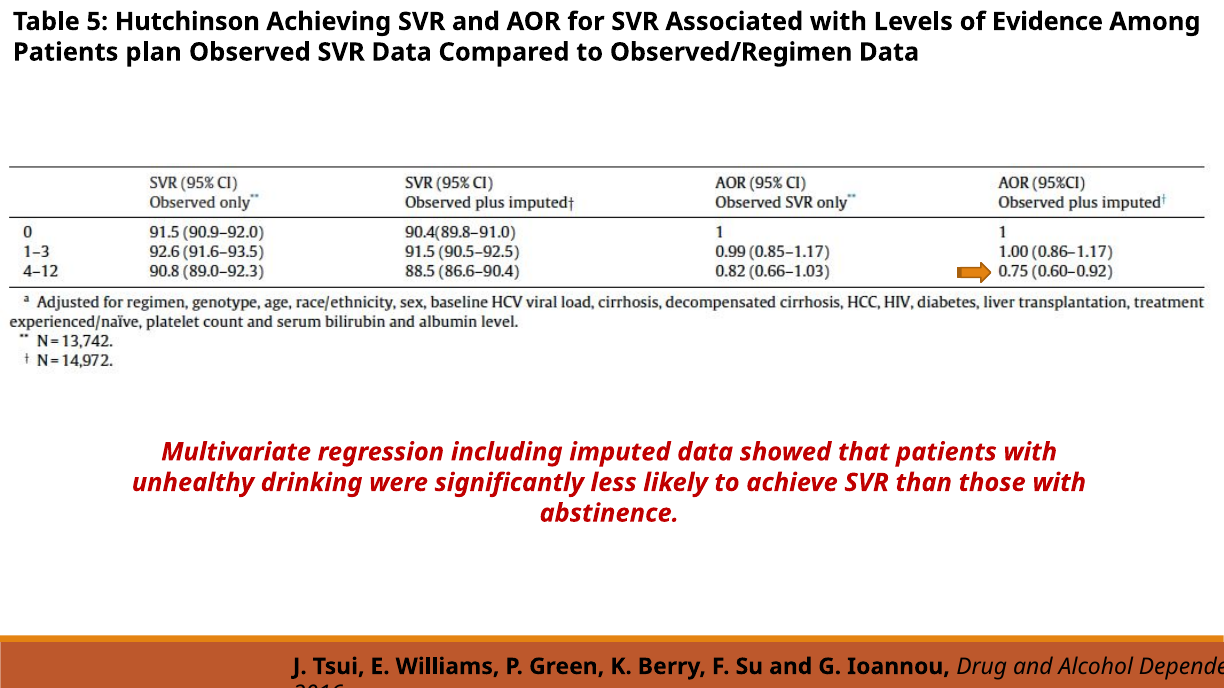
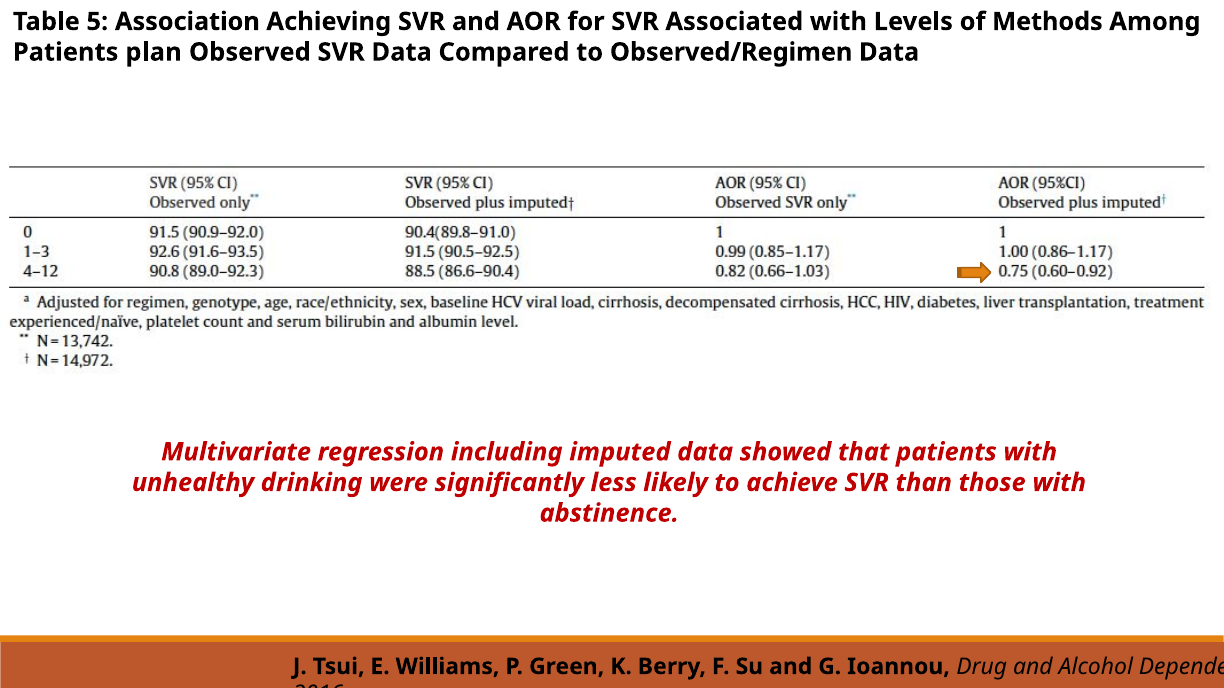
Hutchinson: Hutchinson -> Association
Evidence: Evidence -> Methods
